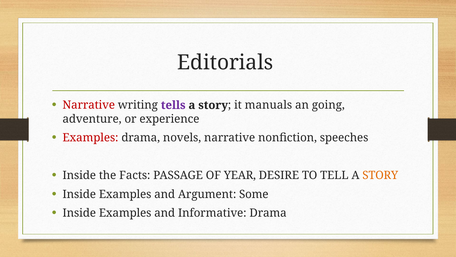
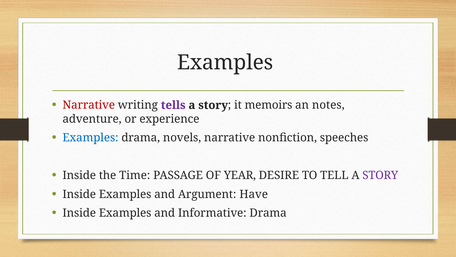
Editorials at (225, 63): Editorials -> Examples
manuals: manuals -> memoirs
going: going -> notes
Examples at (90, 137) colour: red -> blue
Facts: Facts -> Time
STORY at (380, 175) colour: orange -> purple
Some: Some -> Have
